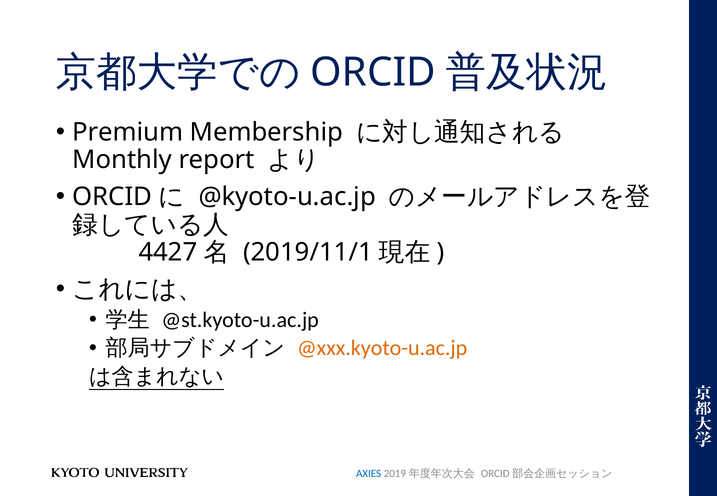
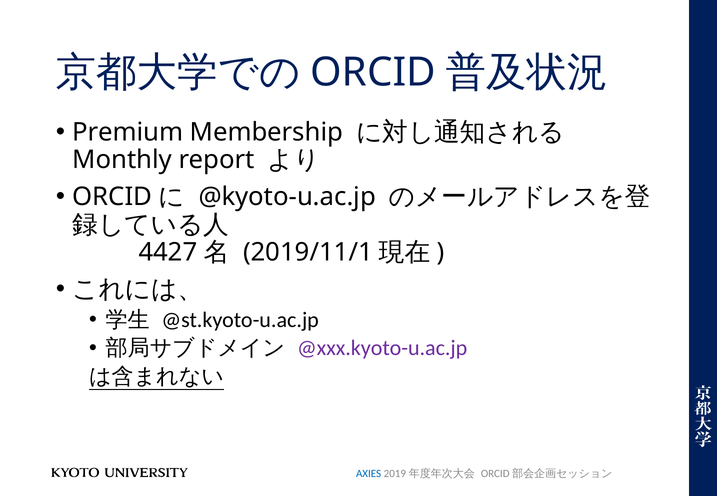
@xxx.kyoto-u.ac.jp colour: orange -> purple
